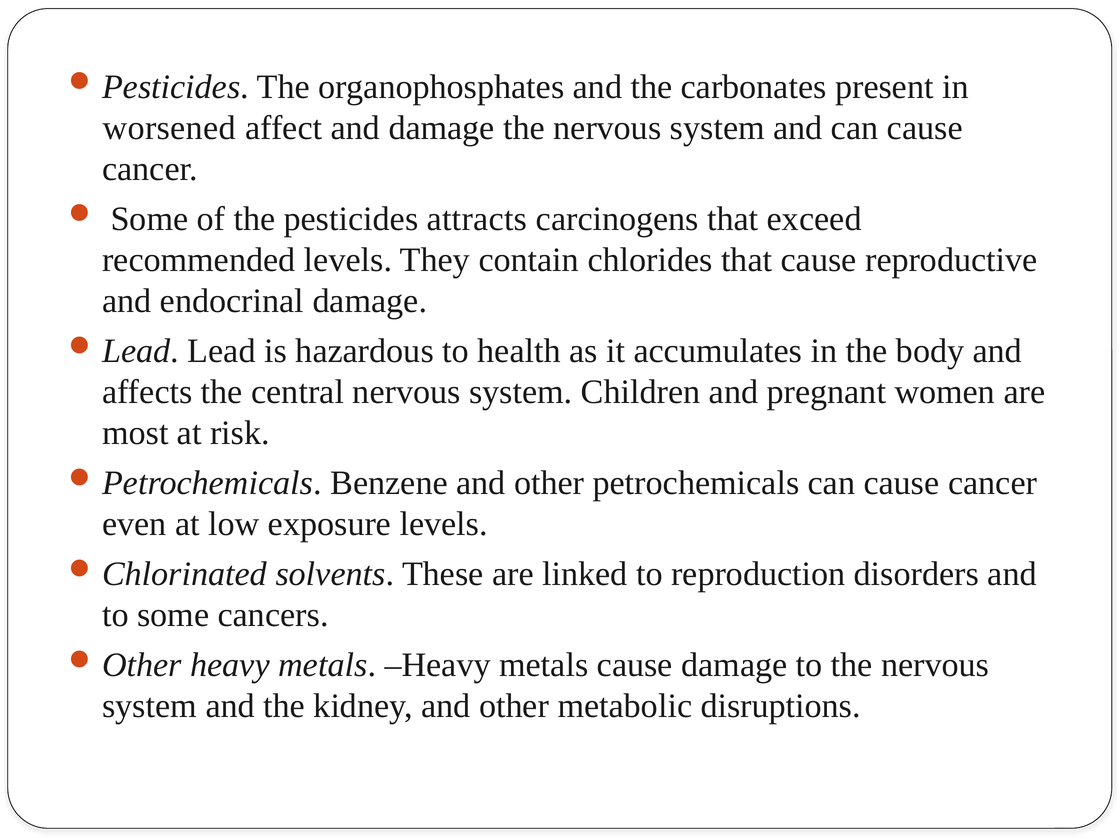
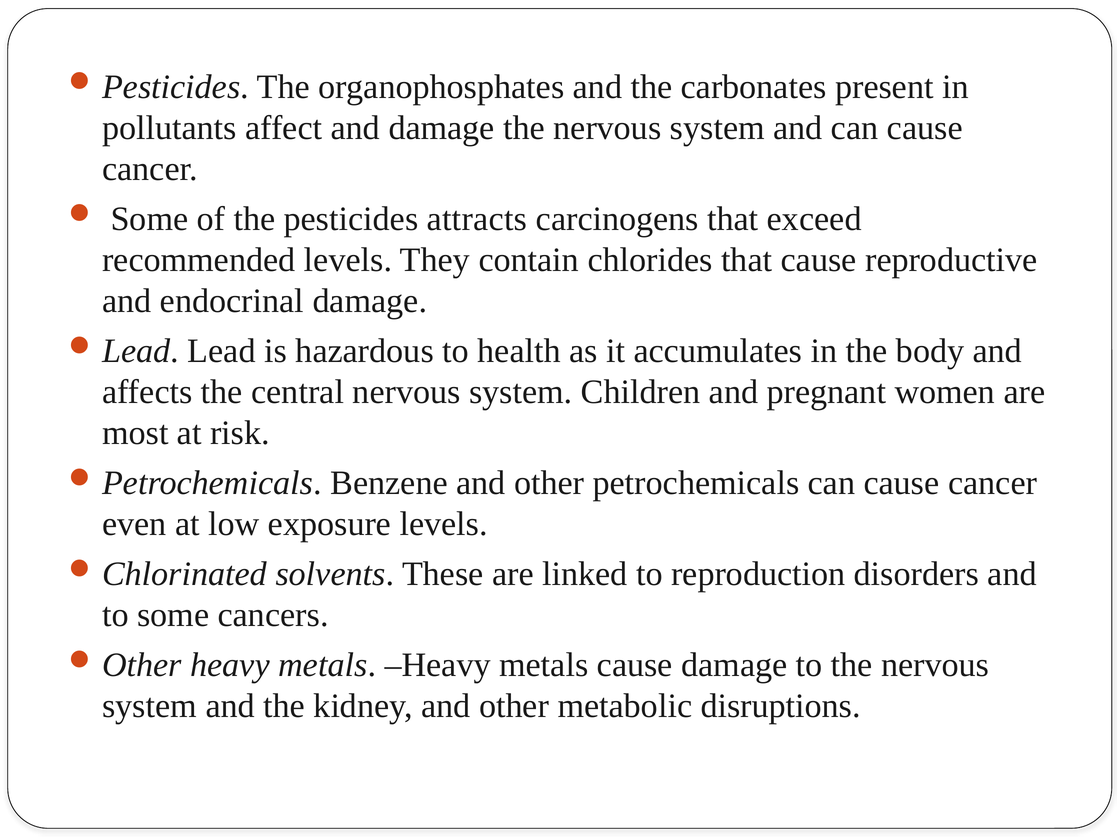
worsened: worsened -> pollutants
